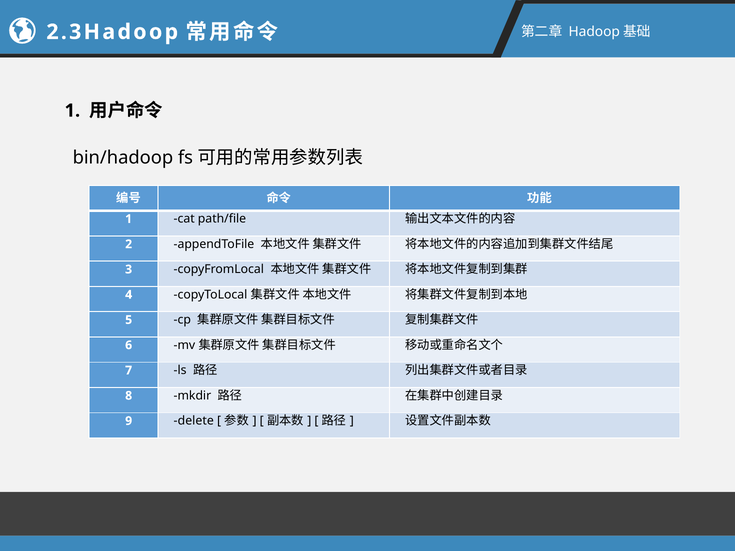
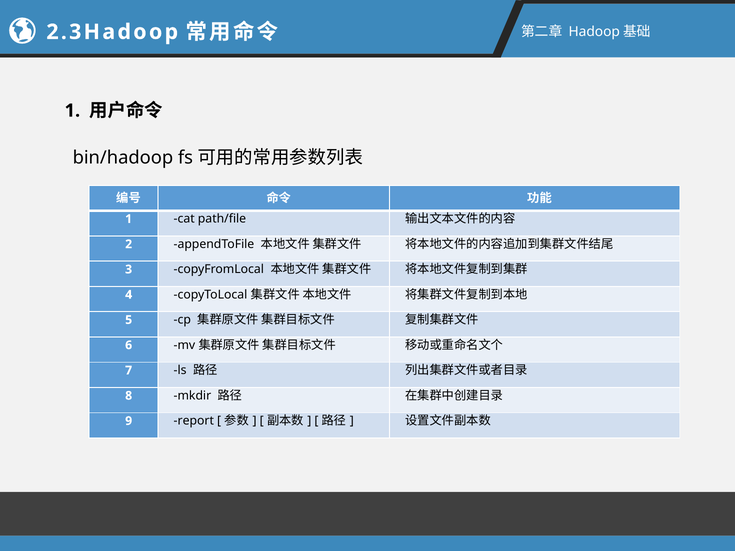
delete: delete -> report
